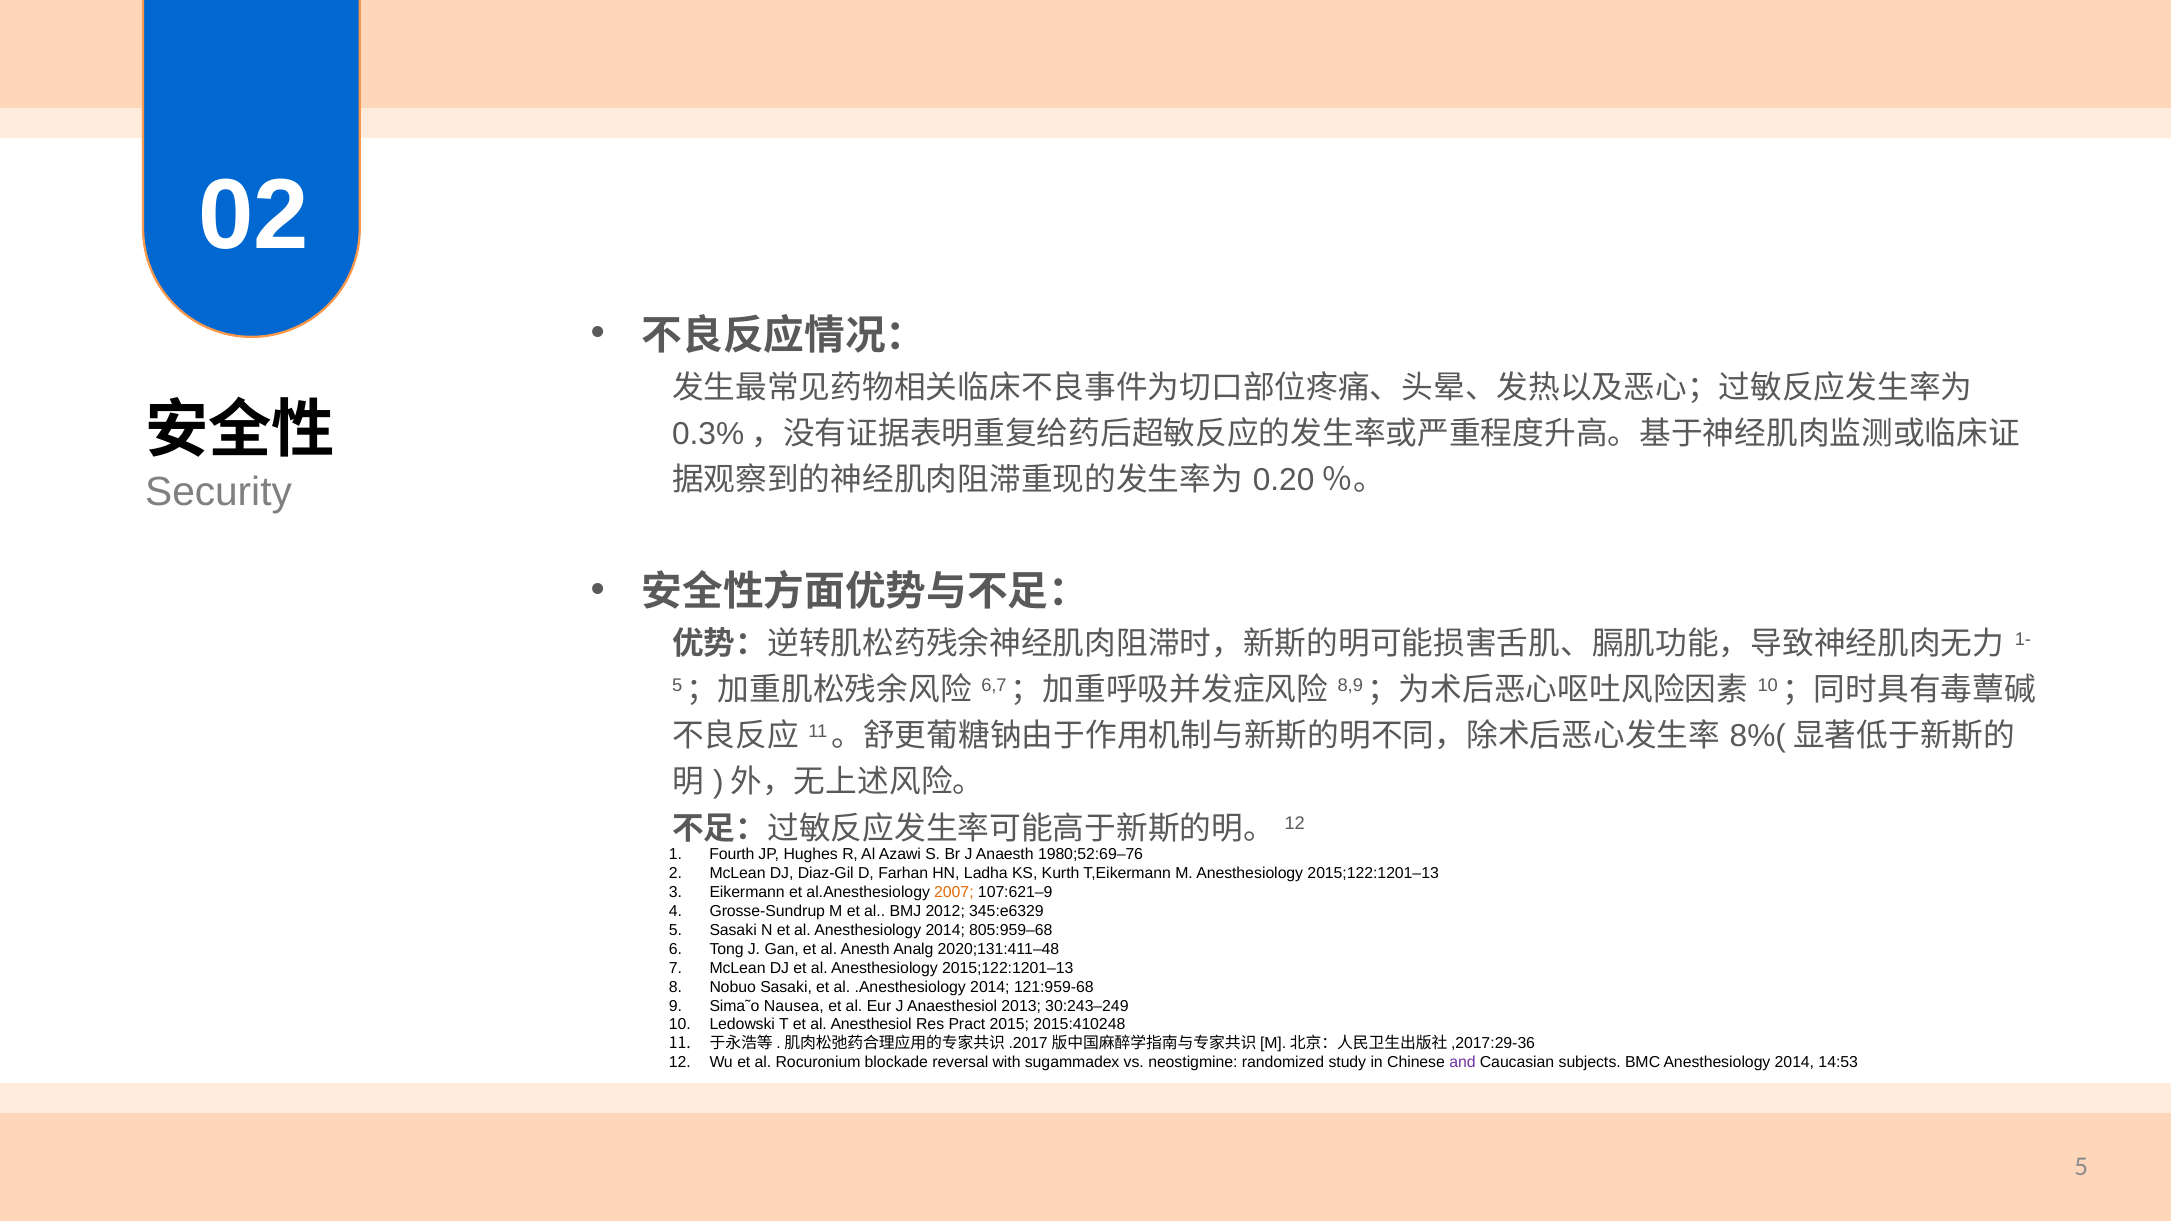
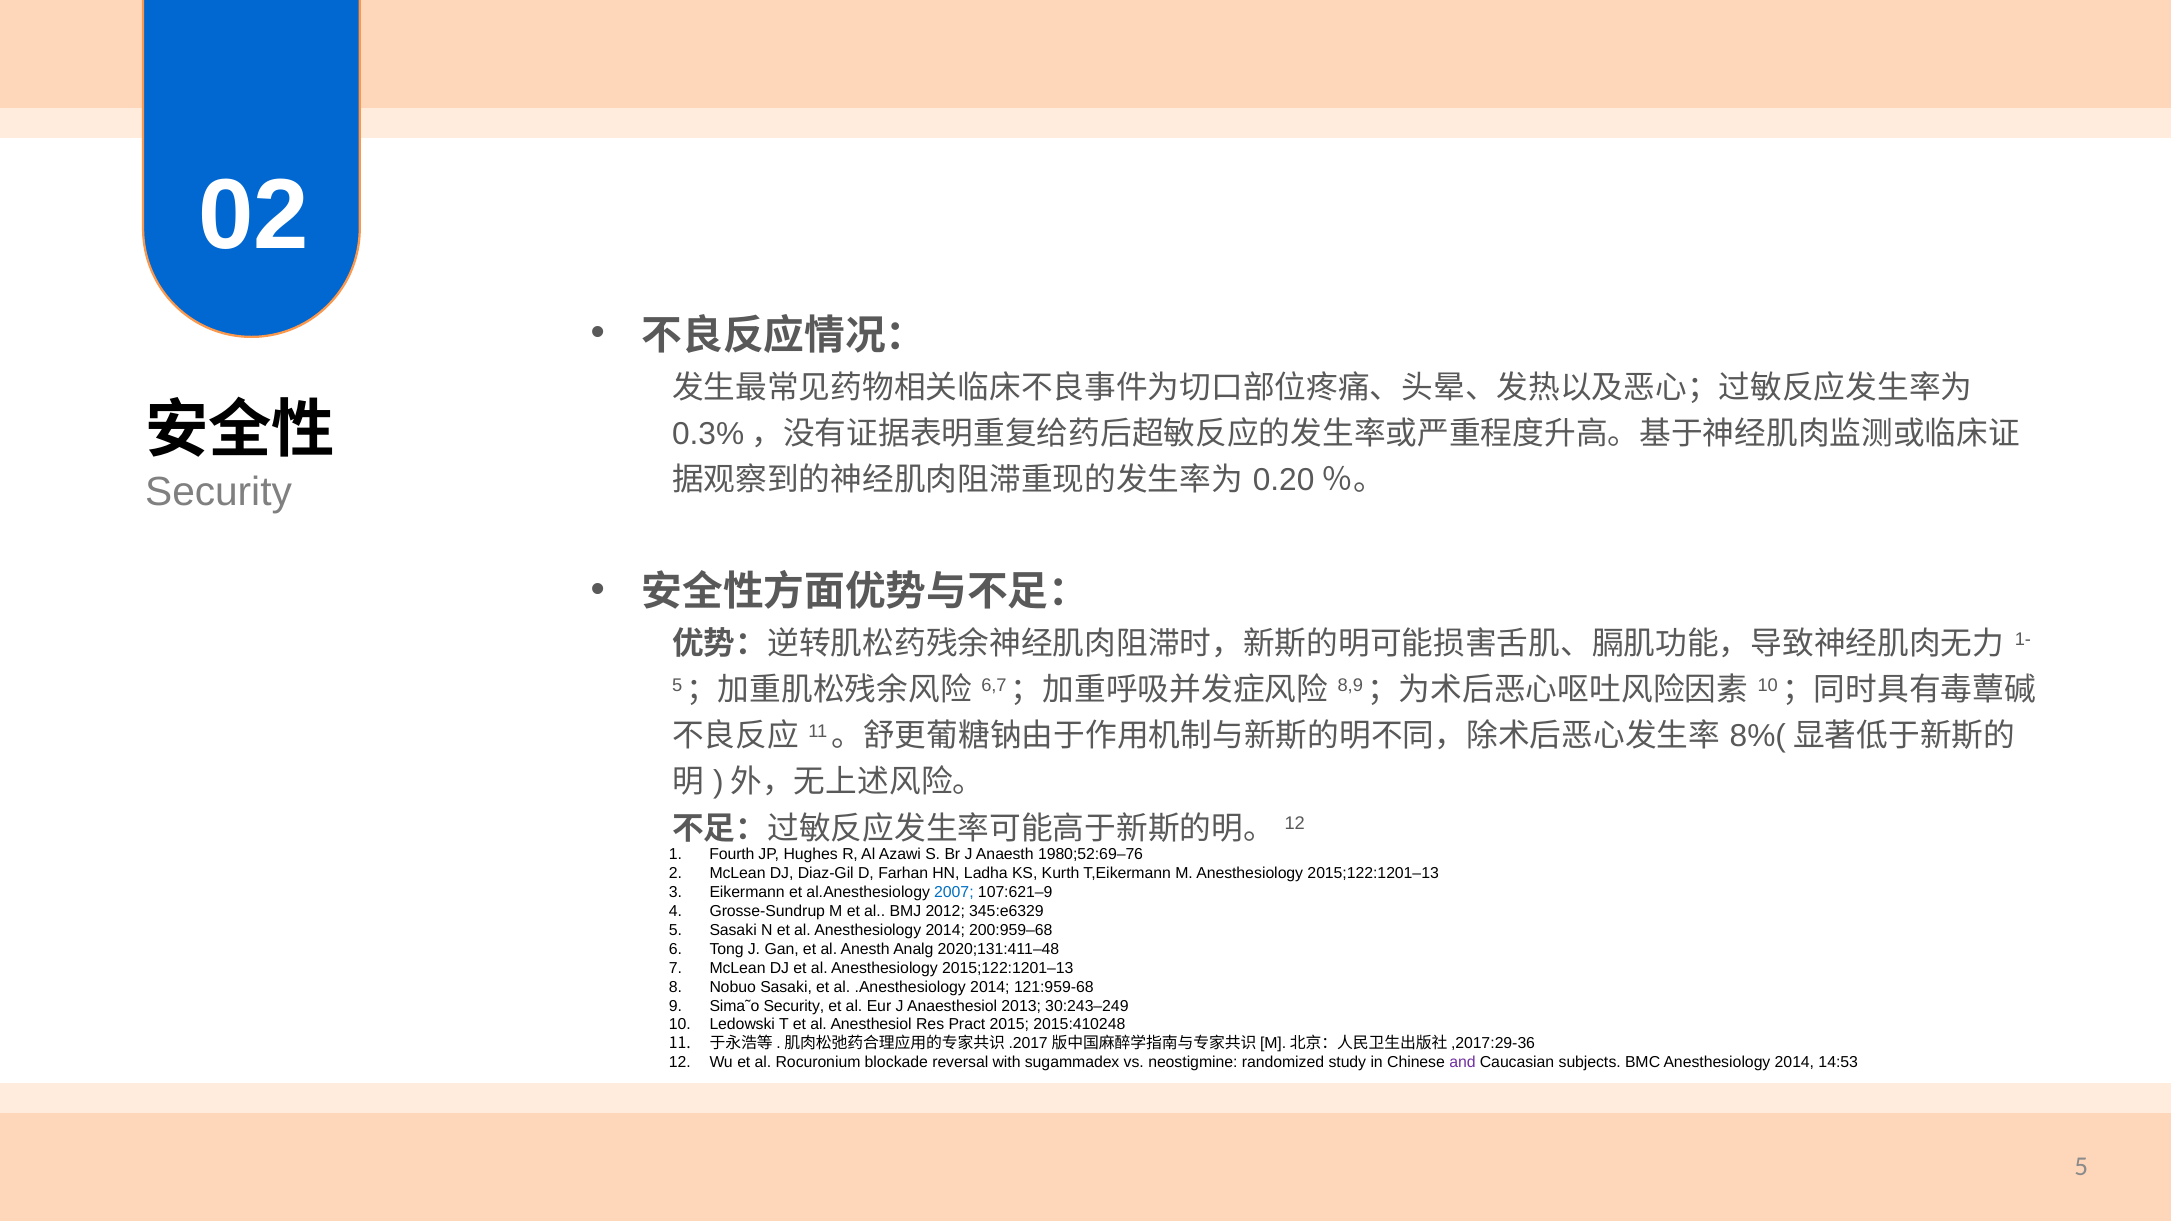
2007 colour: orange -> blue
805:959–68: 805:959–68 -> 200:959–68
Sima˜o Nausea: Nausea -> Security
